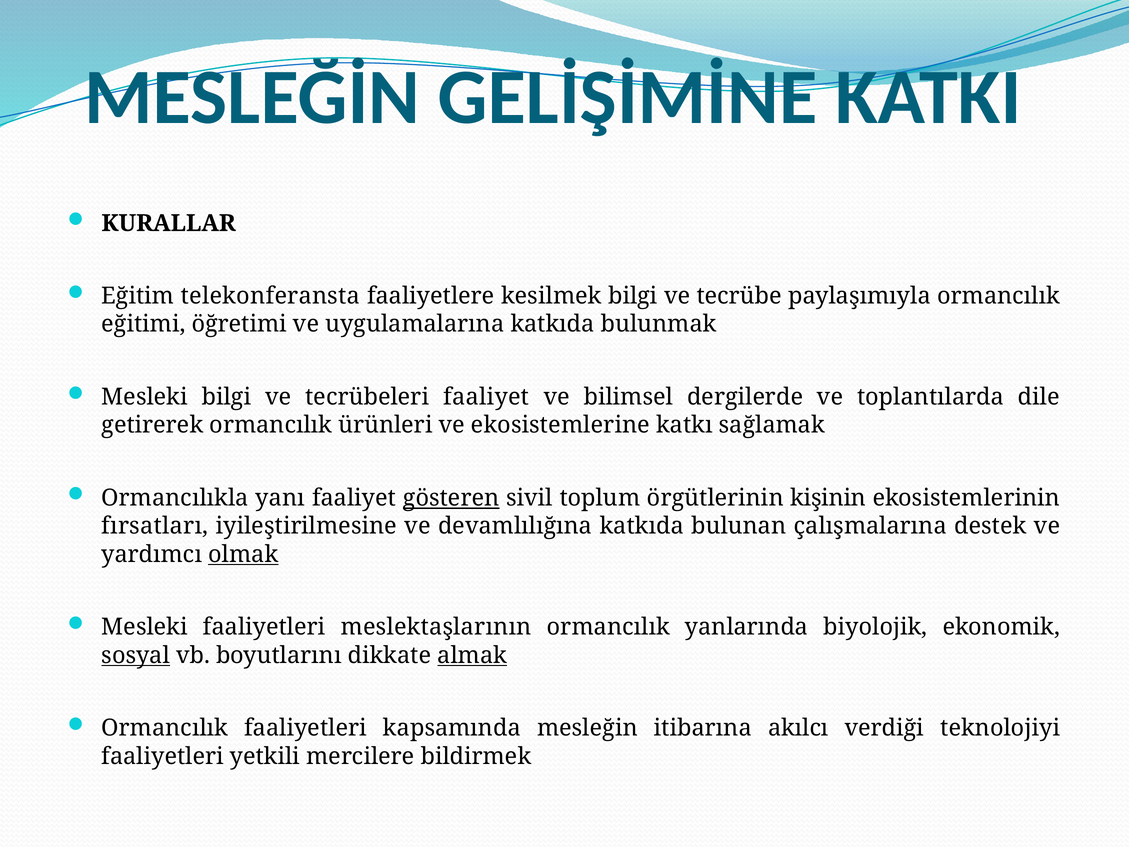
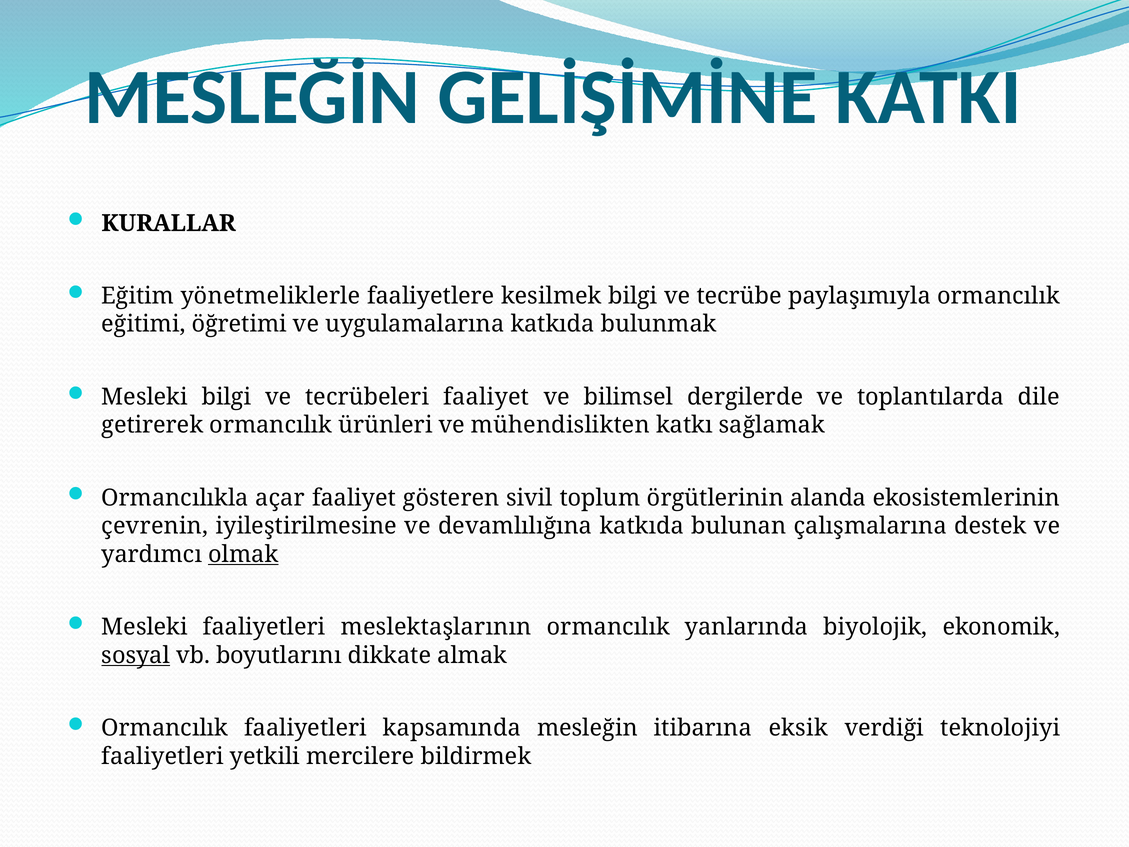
telekonferansta: telekonferansta -> yönetmeliklerle
ekosistemlerine: ekosistemlerine -> mühendislikten
yanı: yanı -> açar
gösteren underline: present -> none
kişinin: kişinin -> alanda
fırsatları: fırsatları -> çevrenin
almak underline: present -> none
akılcı: akılcı -> eksik
